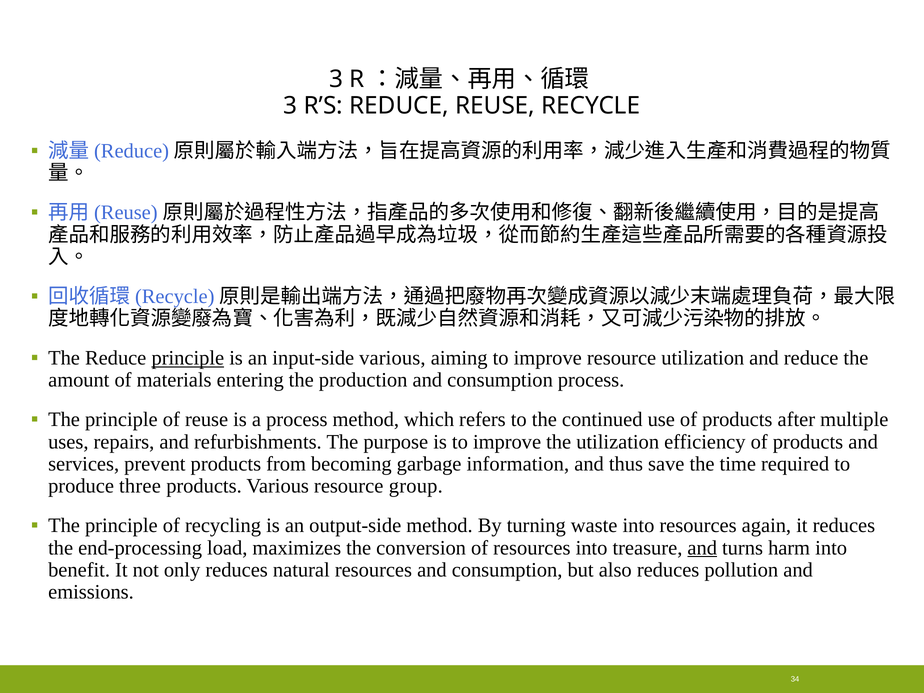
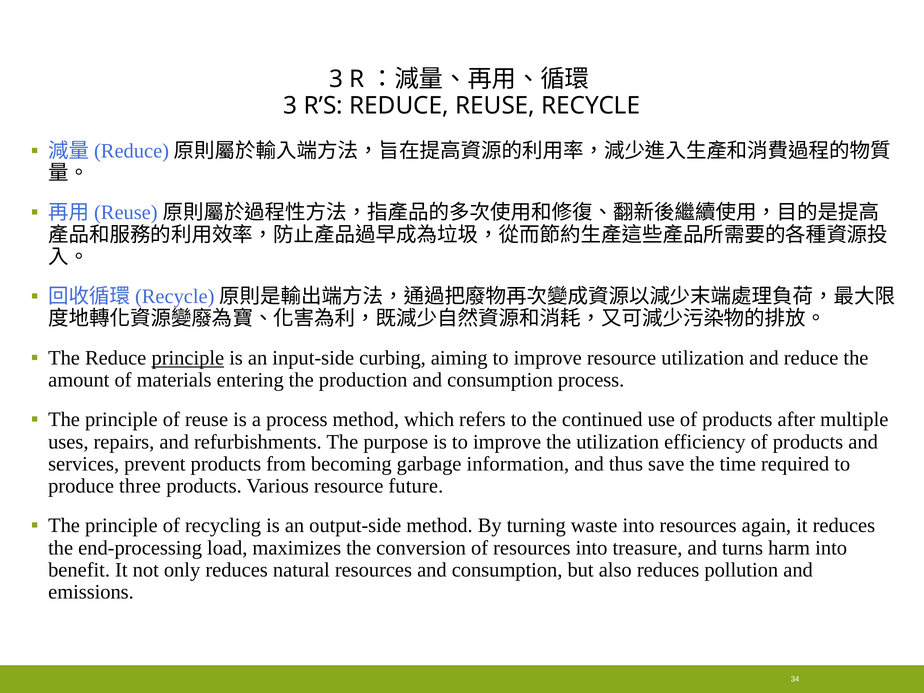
input-side various: various -> curbing
group: group -> future
and at (702, 548) underline: present -> none
